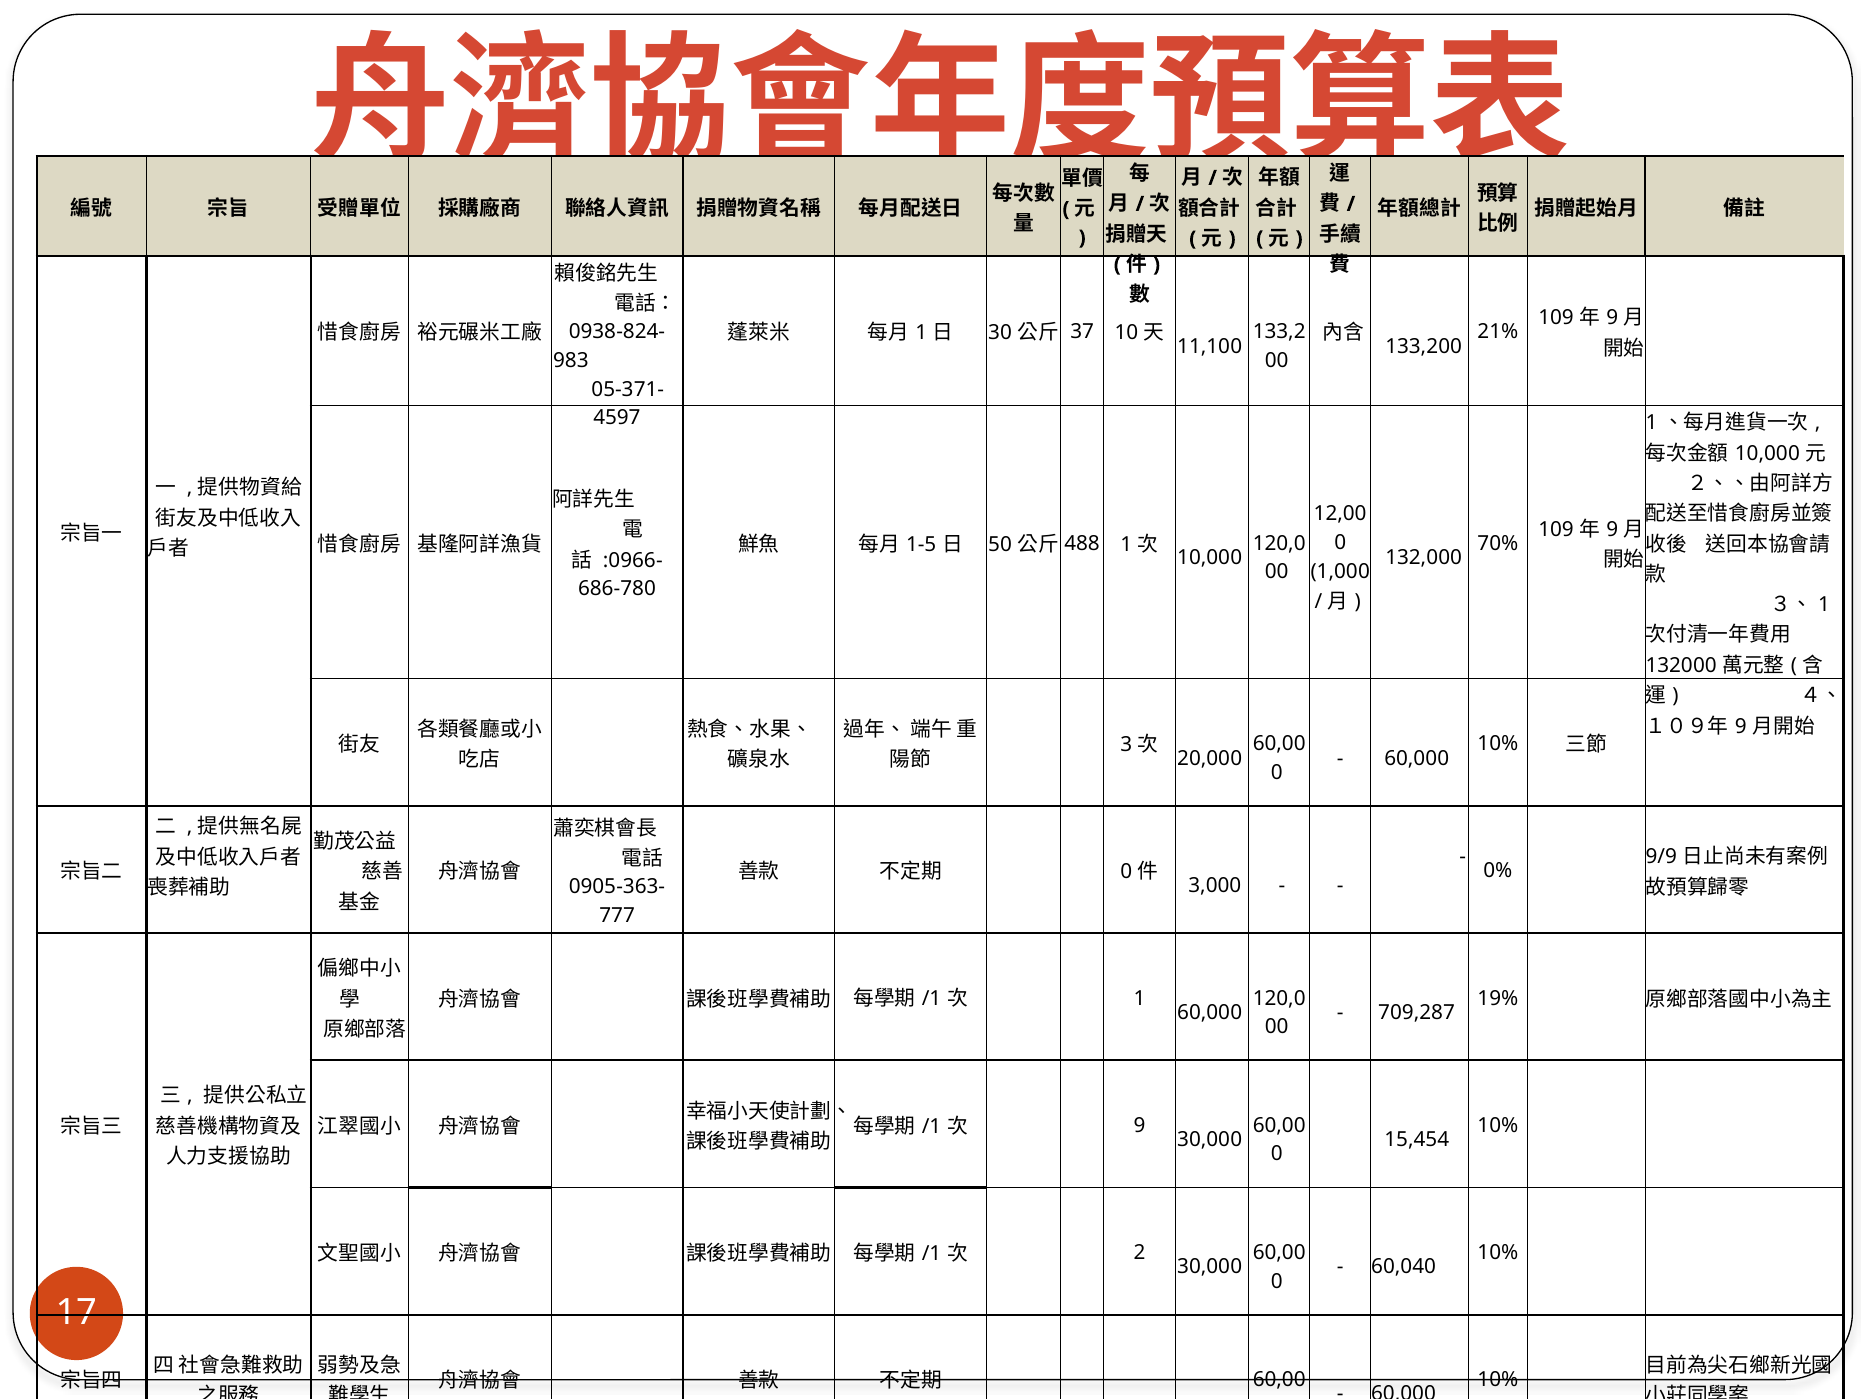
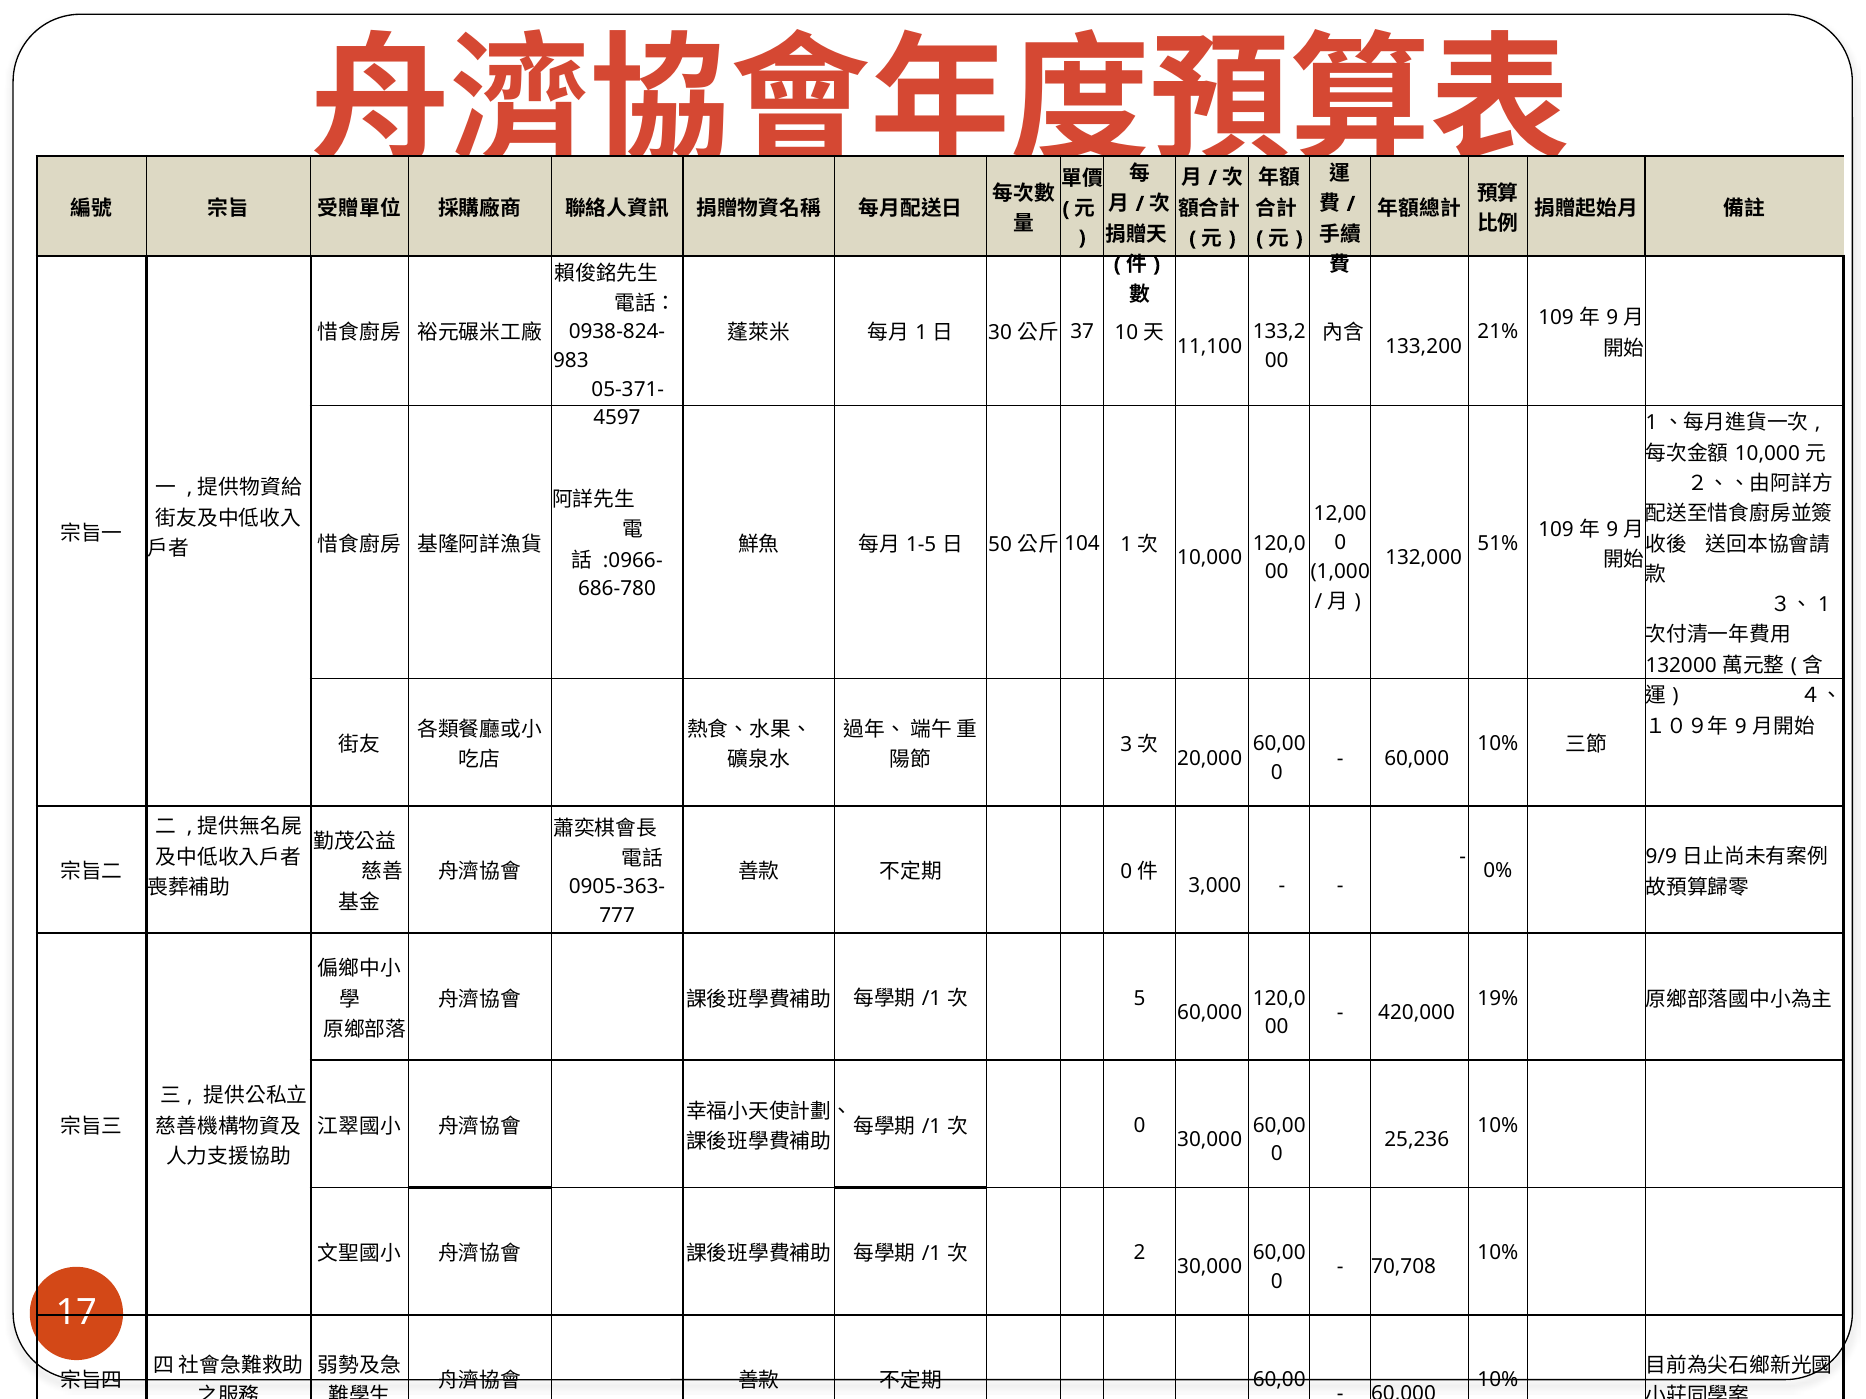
488: 488 -> 104
70%: 70% -> 51%
1 at (1140, 999): 1 -> 5
709,287: 709,287 -> 420,000
9 at (1140, 1126): 9 -> 0
15,454: 15,454 -> 25,236
60,040: 60,040 -> 70,708
